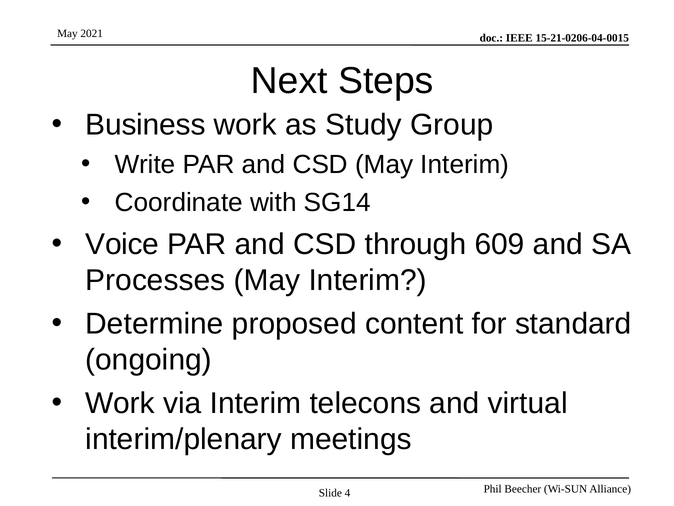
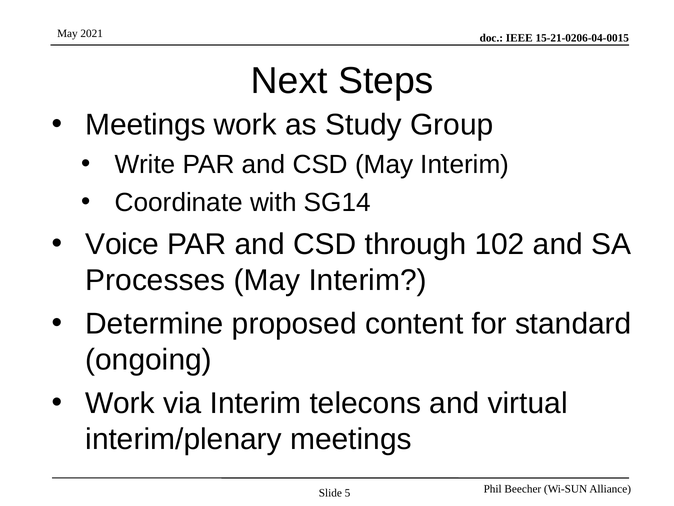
Business at (145, 125): Business -> Meetings
609: 609 -> 102
4: 4 -> 5
